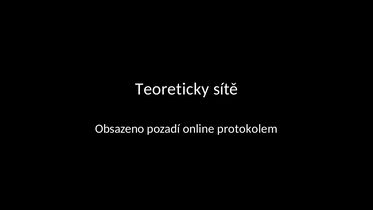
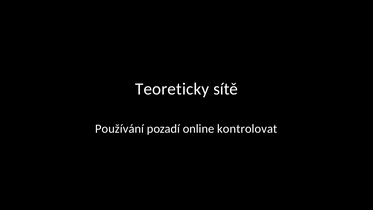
Obsazeno: Obsazeno -> Používání
protokolem: protokolem -> kontrolovat
